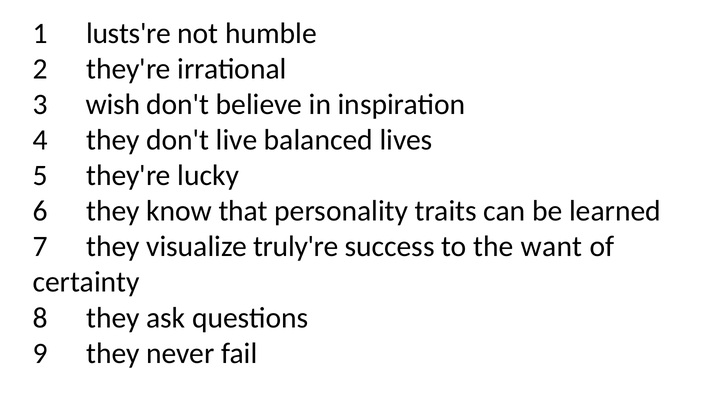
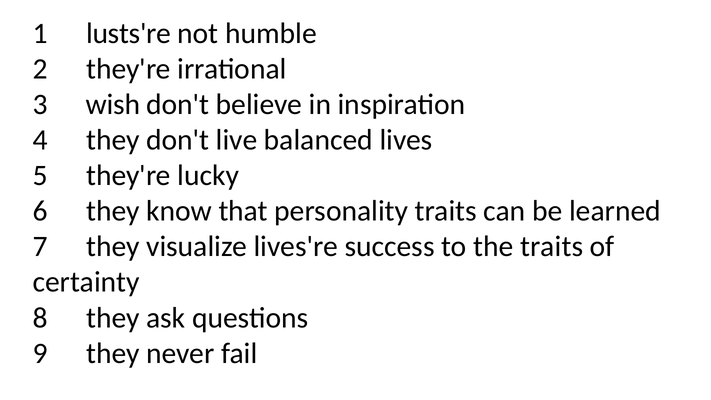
truly're: truly're -> lives're
the want: want -> traits
